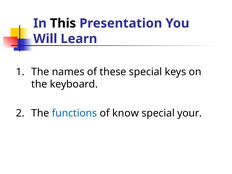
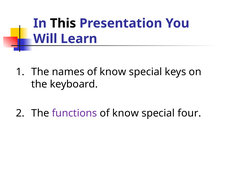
names of these: these -> know
functions colour: blue -> purple
your: your -> four
